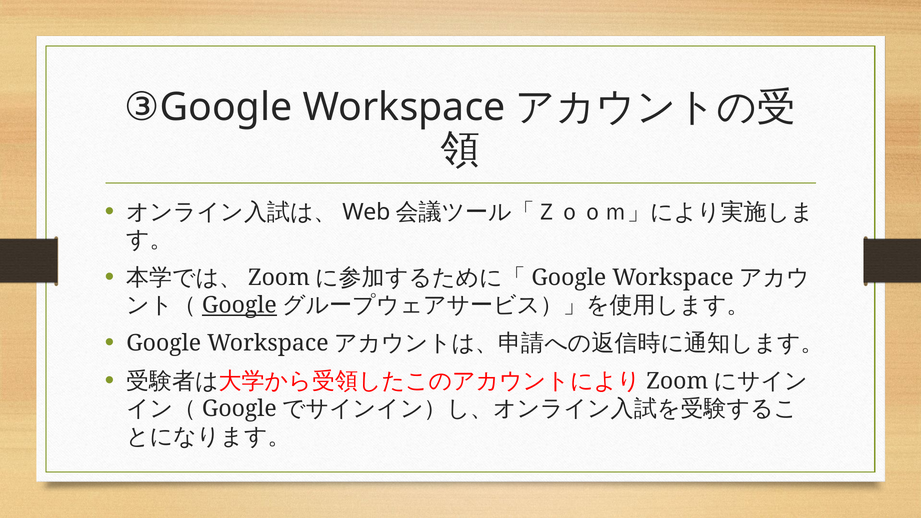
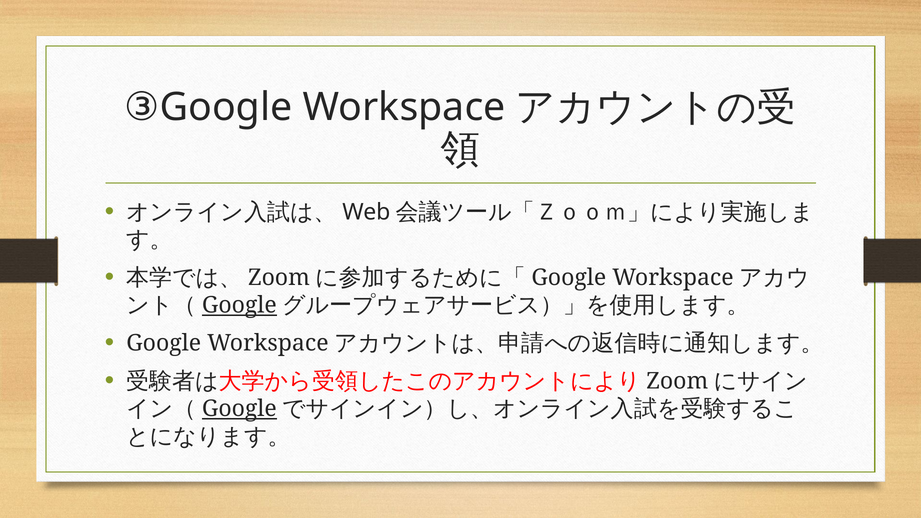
Google at (239, 409) underline: none -> present
